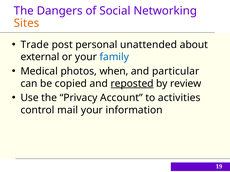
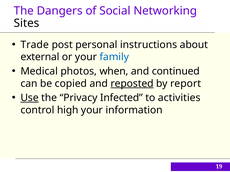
Sites colour: orange -> black
unattended: unattended -> instructions
particular: particular -> continued
review: review -> report
Use underline: none -> present
Account: Account -> Infected
mail: mail -> high
